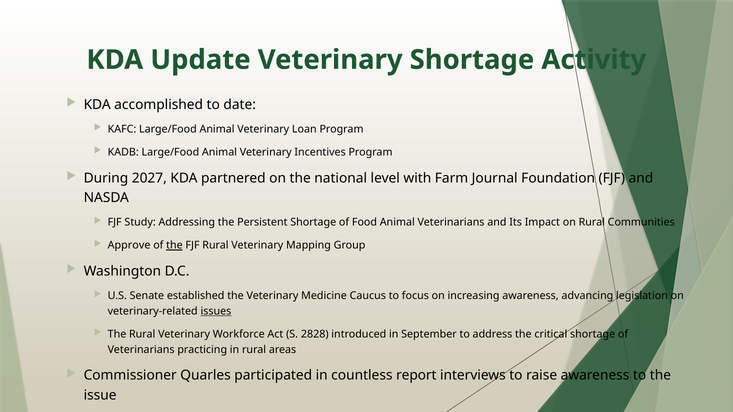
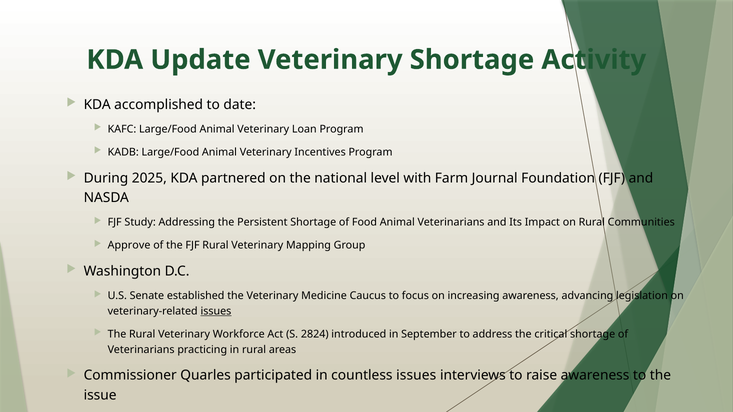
2027: 2027 -> 2025
the at (174, 246) underline: present -> none
2828: 2828 -> 2824
countless report: report -> issues
